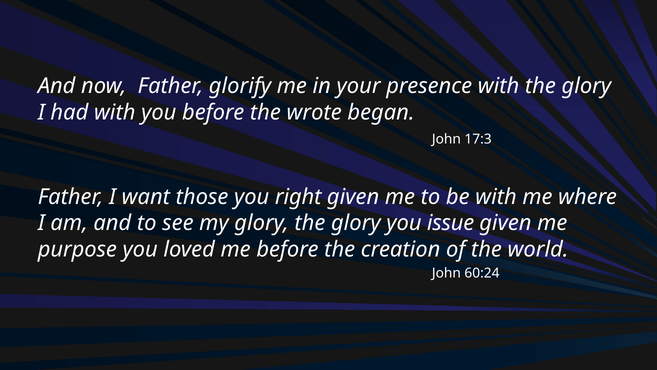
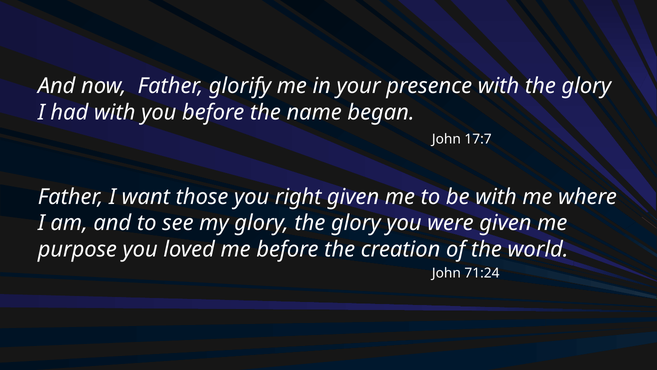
wrote: wrote -> name
17:3: 17:3 -> 17:7
issue: issue -> were
60:24: 60:24 -> 71:24
